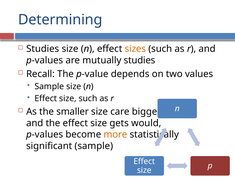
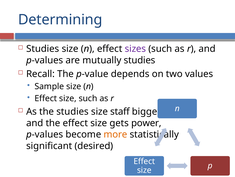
sizes colour: orange -> purple
the smaller: smaller -> studies
care: care -> staff
would: would -> power
significant sample: sample -> desired
